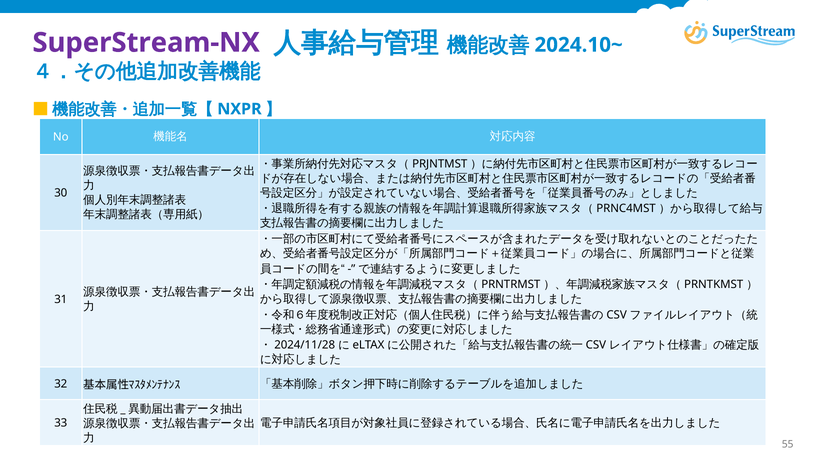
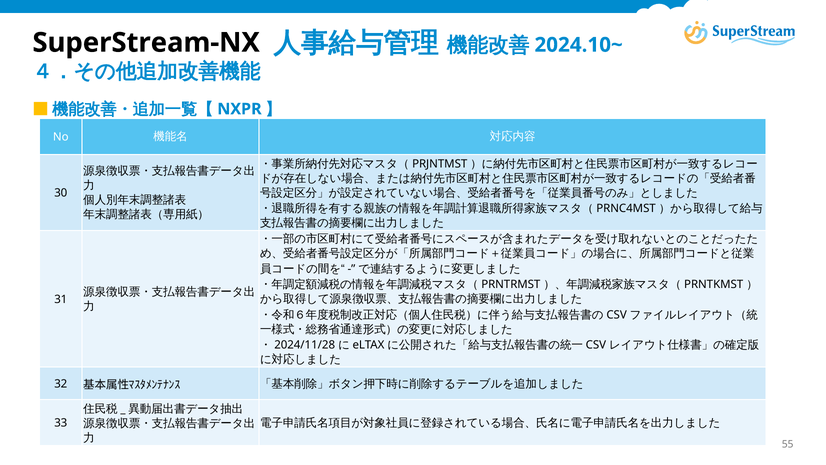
SuperStream-NX colour: purple -> black
